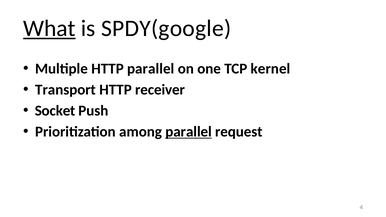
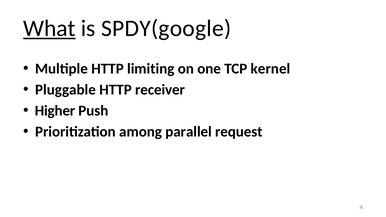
HTTP parallel: parallel -> limiting
Transport: Transport -> Pluggable
Socket: Socket -> Higher
parallel at (189, 132) underline: present -> none
